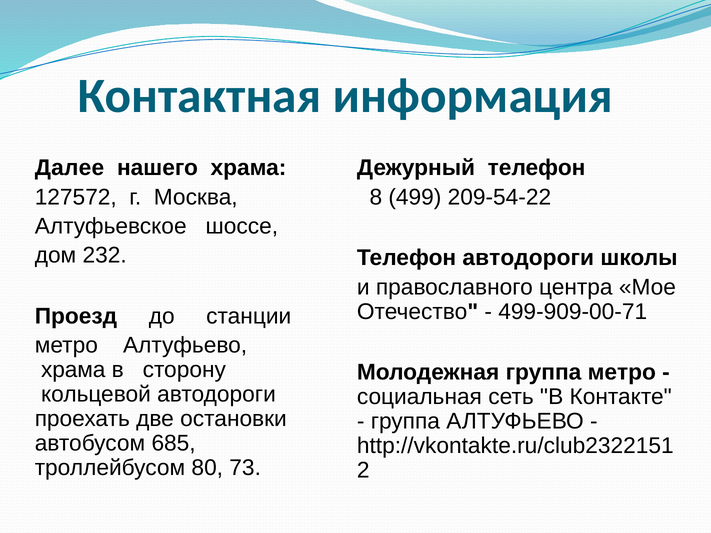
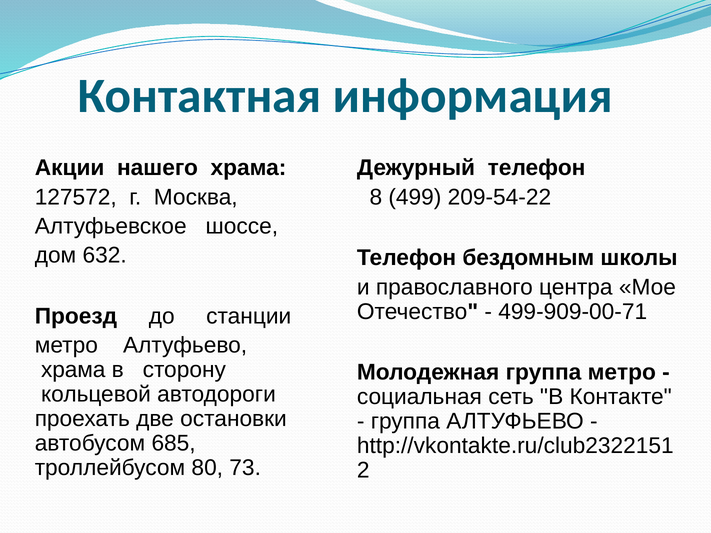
Далее: Далее -> Акции
232: 232 -> 632
Телефон автодороги: автодороги -> бездомным
